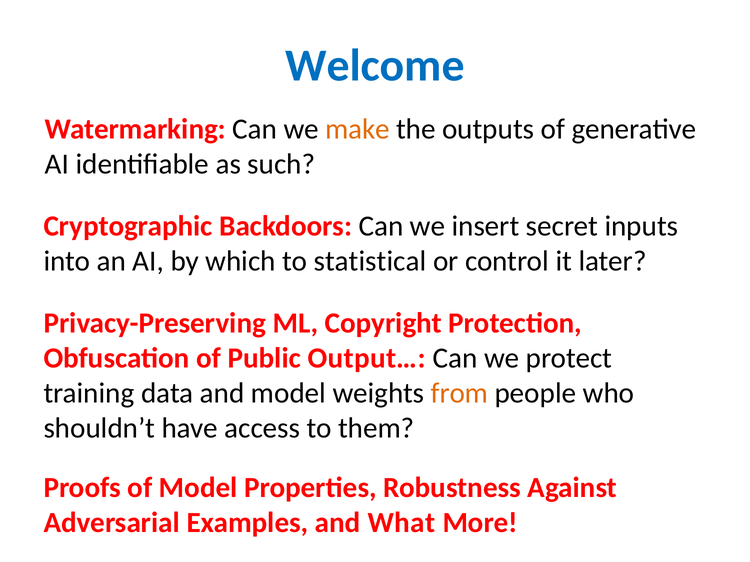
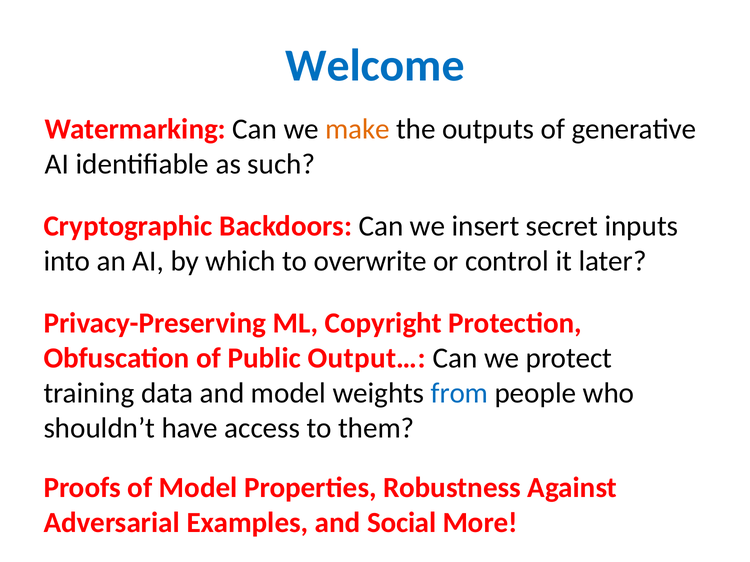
statistical: statistical -> overwrite
from colour: orange -> blue
What: What -> Social
